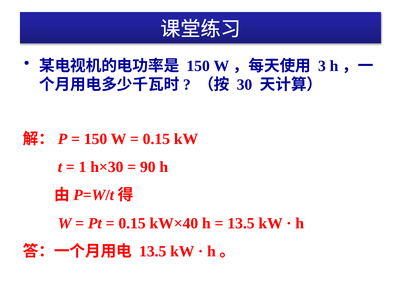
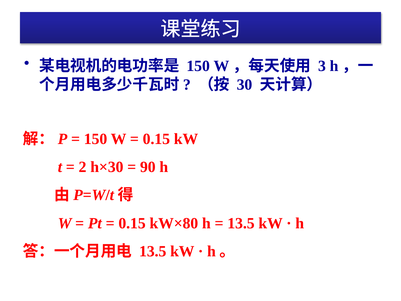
1: 1 -> 2
kW×40: kW×40 -> kW×80
